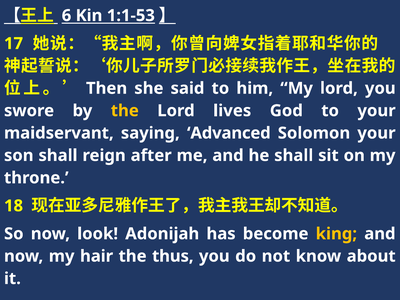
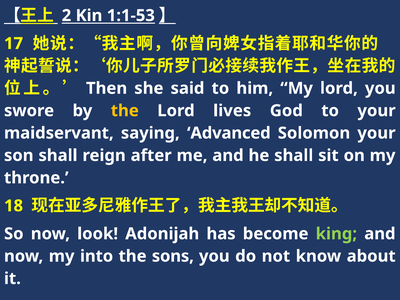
6: 6 -> 2
king colour: yellow -> light green
hair: hair -> into
thus: thus -> sons
